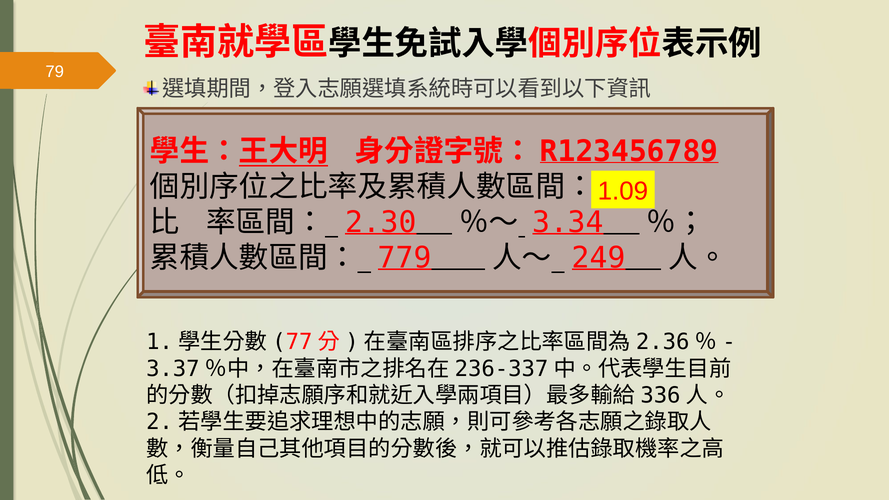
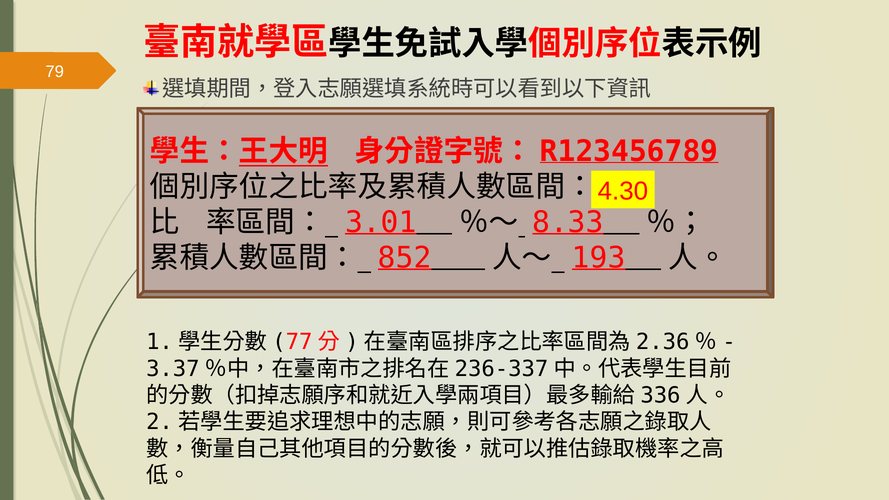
1.09: 1.09 -> 4.30
2.30: 2.30 -> 3.01
3.34: 3.34 -> 8.33
779: 779 -> 852
249: 249 -> 193
